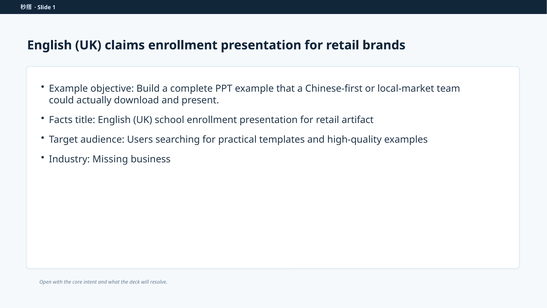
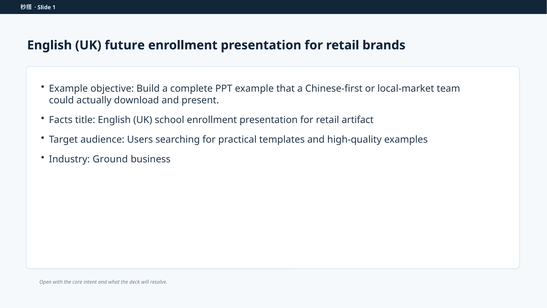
claims: claims -> future
Missing: Missing -> Ground
